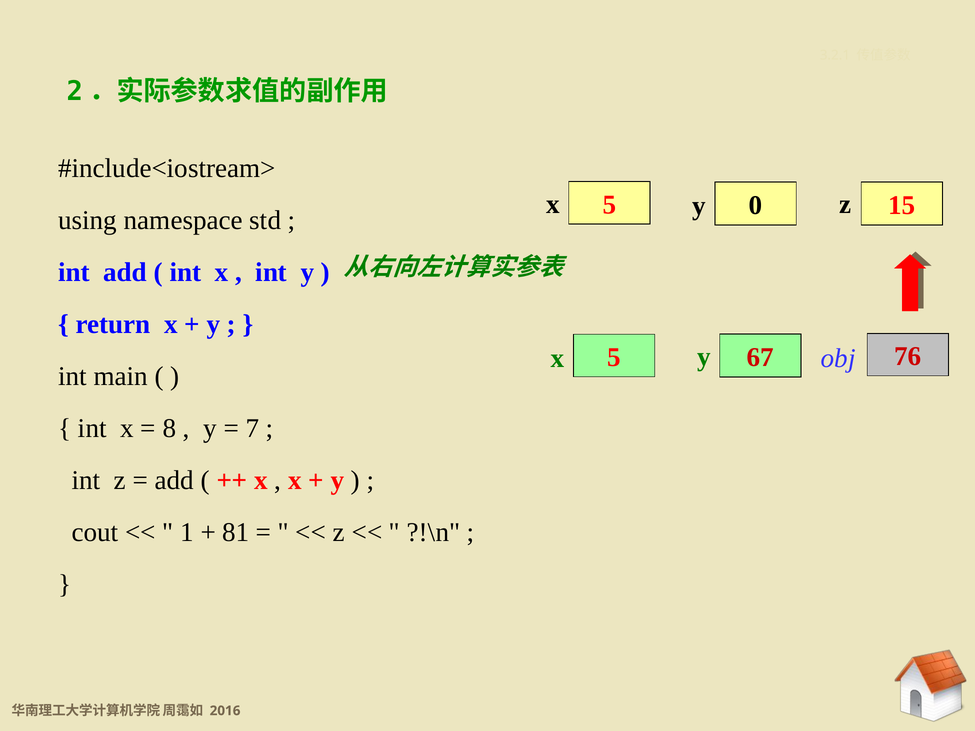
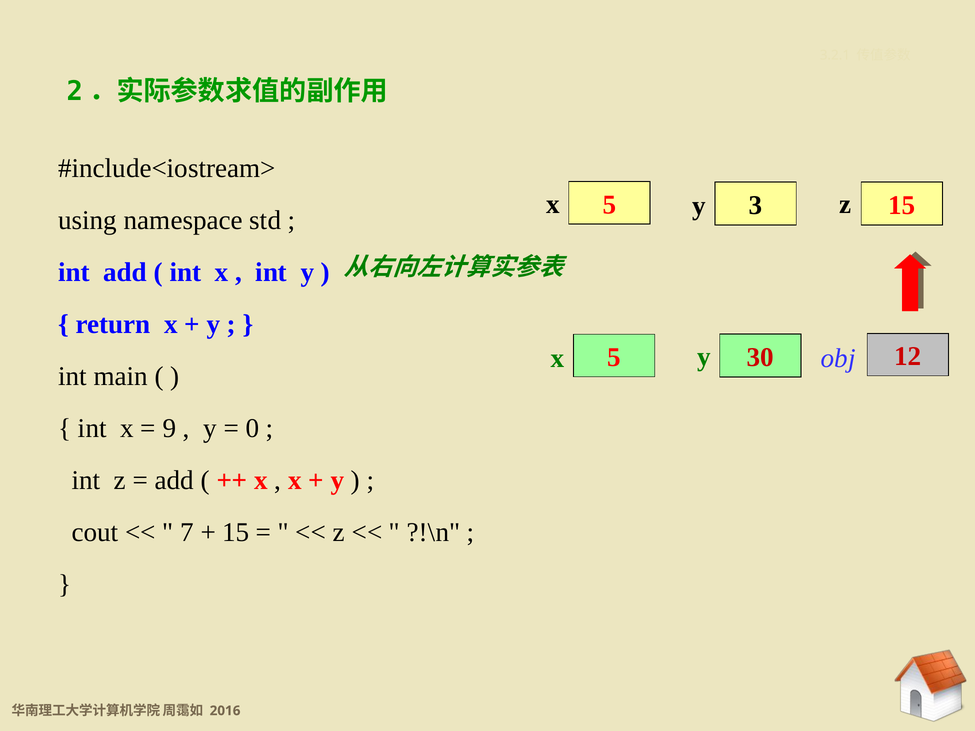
0: 0 -> 3
67: 67 -> 30
76: 76 -> 12
8: 8 -> 9
7: 7 -> 0
1: 1 -> 7
81 at (236, 532): 81 -> 15
